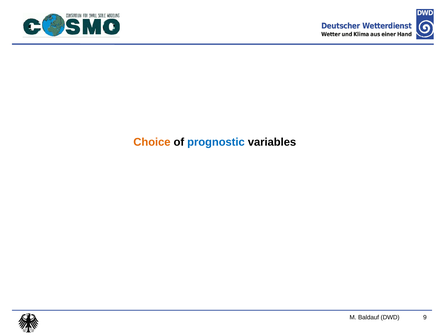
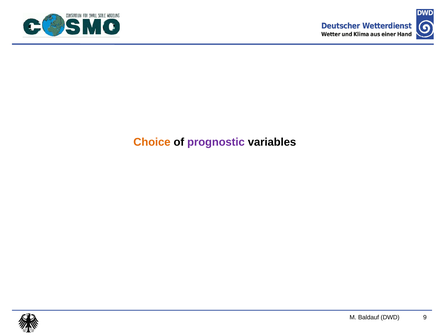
prognostic colour: blue -> purple
